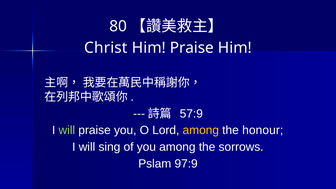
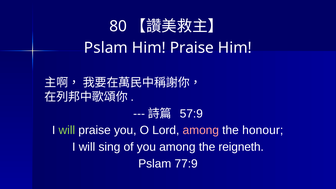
Christ at (106, 48): Christ -> Pslam
among at (201, 130) colour: yellow -> pink
sorrows: sorrows -> reigneth
97:9: 97:9 -> 77:9
